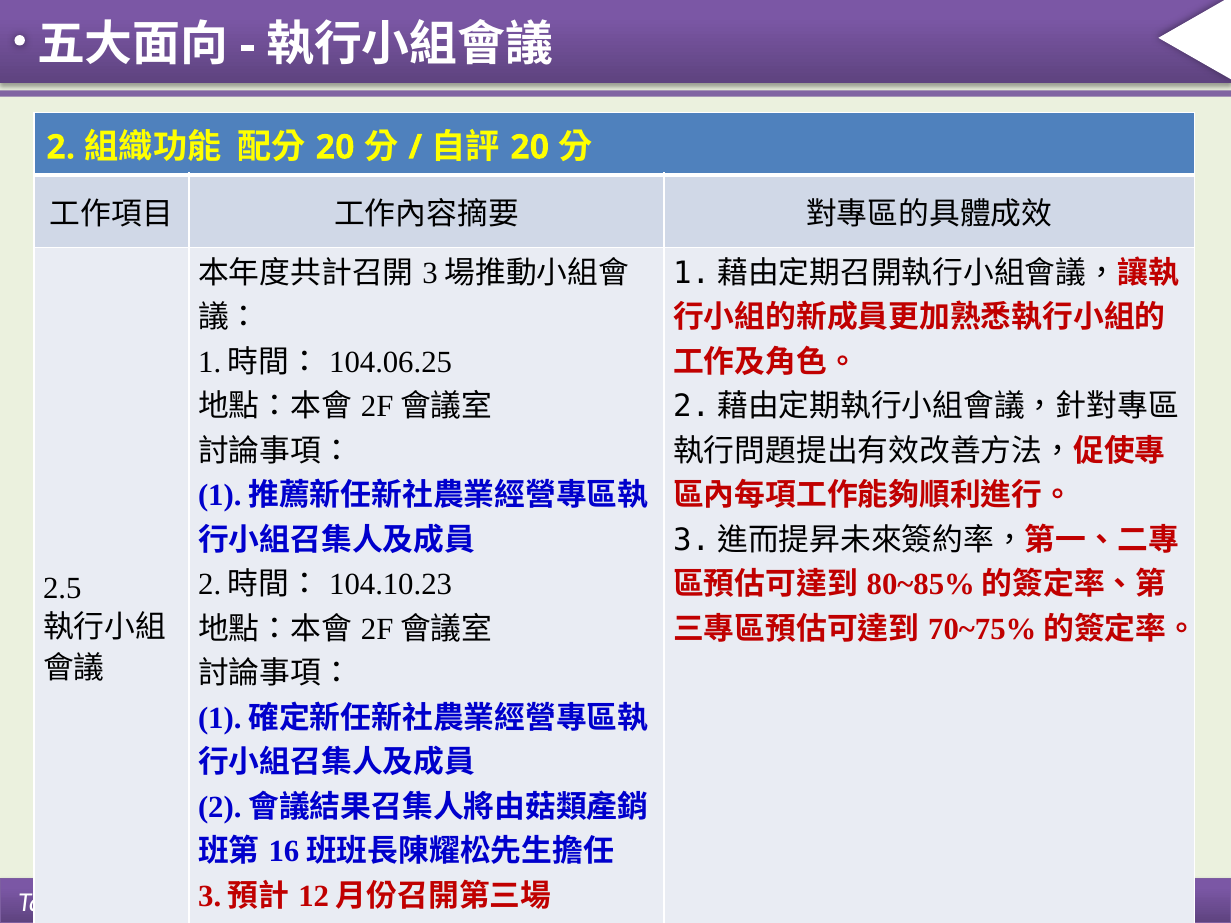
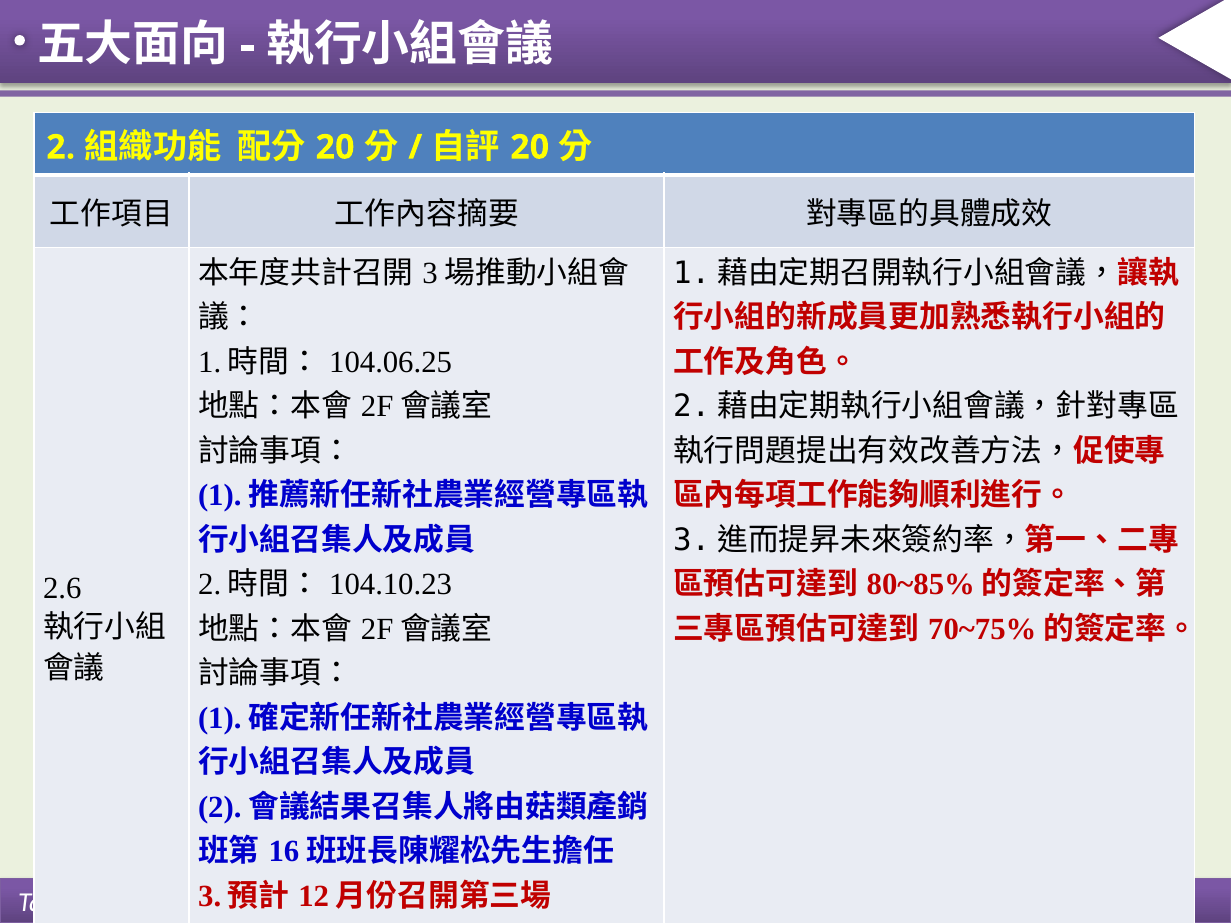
2.5: 2.5 -> 2.6
